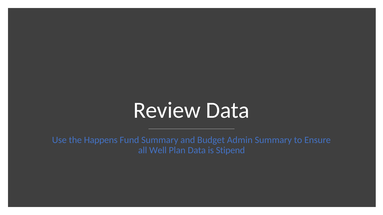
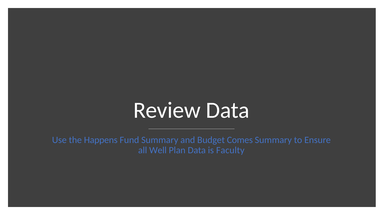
Admin: Admin -> Comes
Stipend: Stipend -> Faculty
